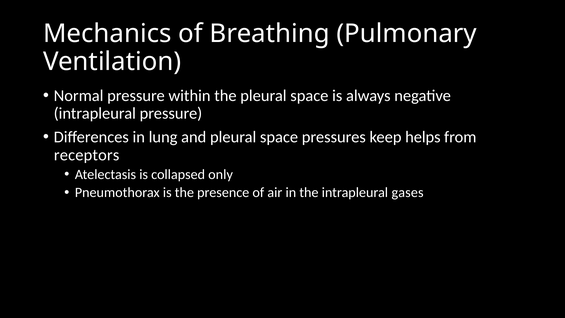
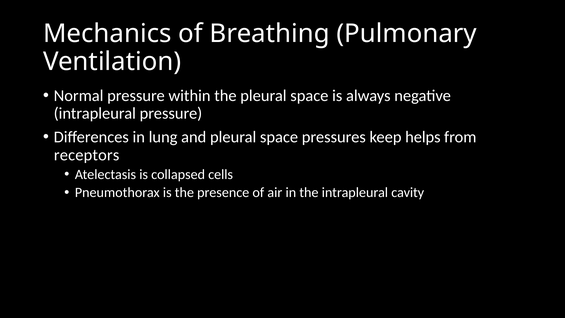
only: only -> cells
gases: gases -> cavity
